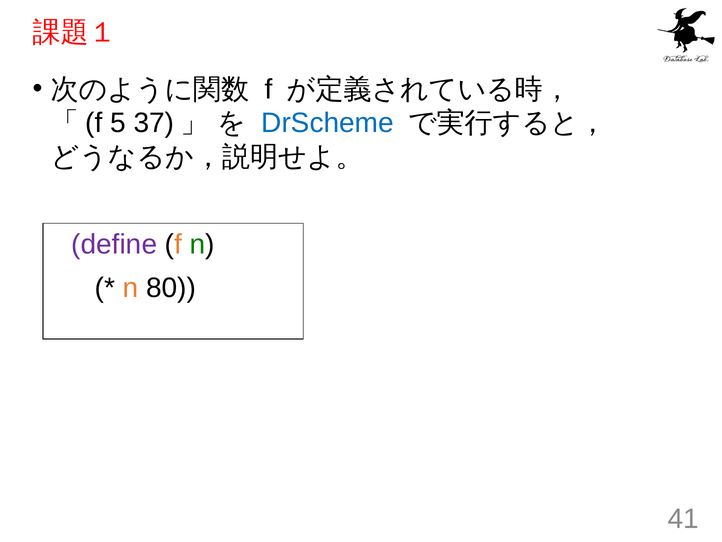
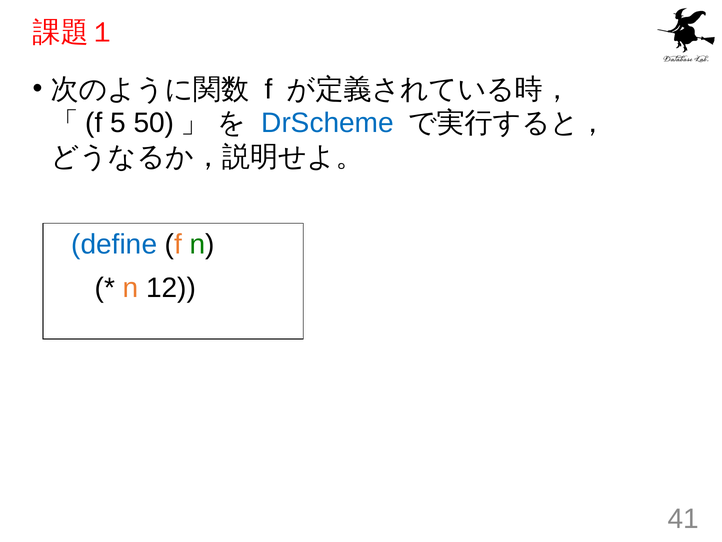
37: 37 -> 50
define colour: purple -> blue
80: 80 -> 12
